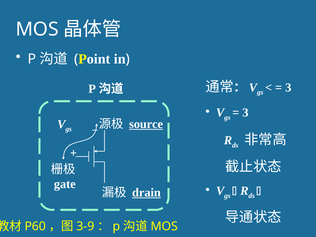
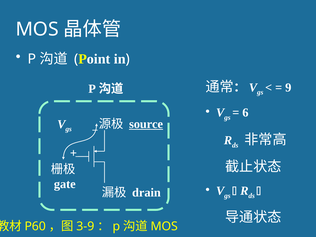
3 at (288, 87): 3 -> 9
3 at (245, 113): 3 -> 6
drain underline: present -> none
